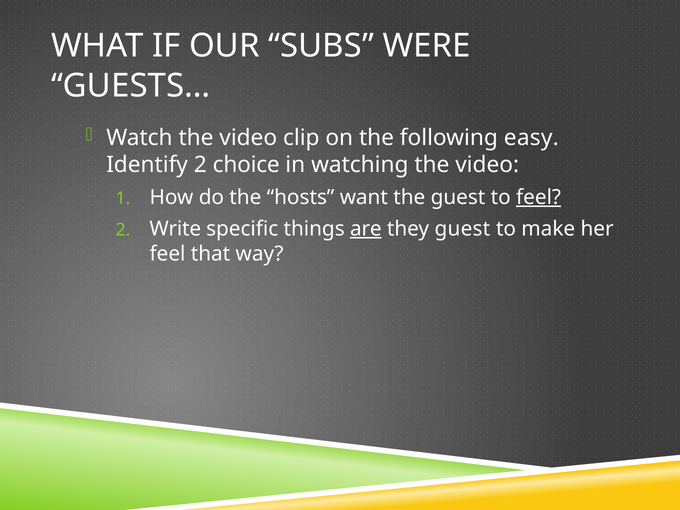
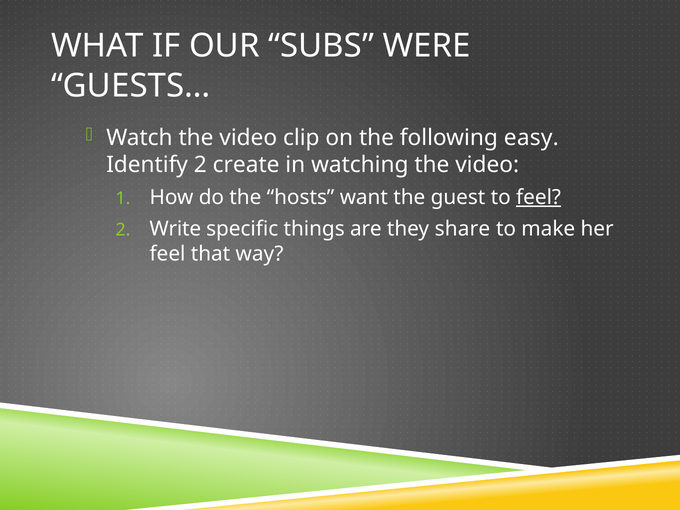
choice: choice -> create
are underline: present -> none
they guest: guest -> share
